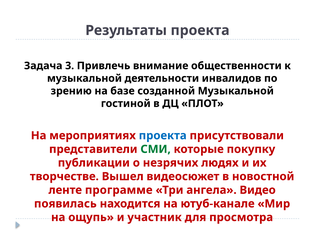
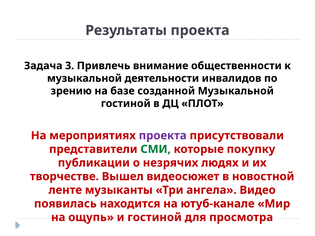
проекта at (163, 136) colour: blue -> purple
программе: программе -> музыканты
и участник: участник -> гостиной
